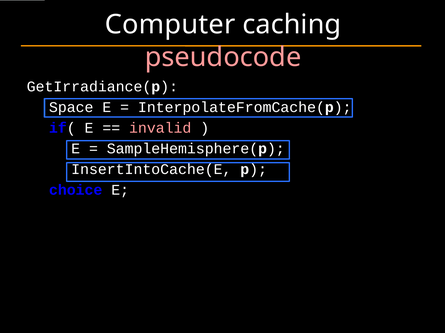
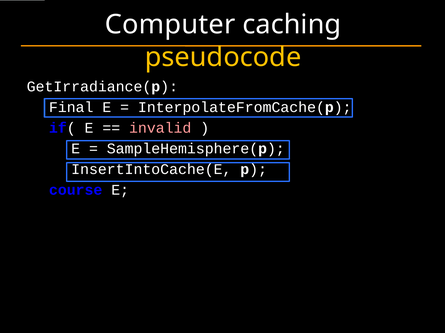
pseudocode colour: pink -> yellow
Space: Space -> Final
choice: choice -> course
